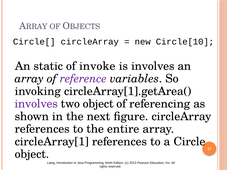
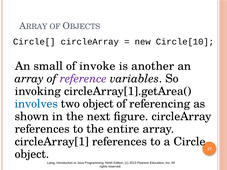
static: static -> small
is involves: involves -> another
involves at (36, 104) colour: purple -> blue
